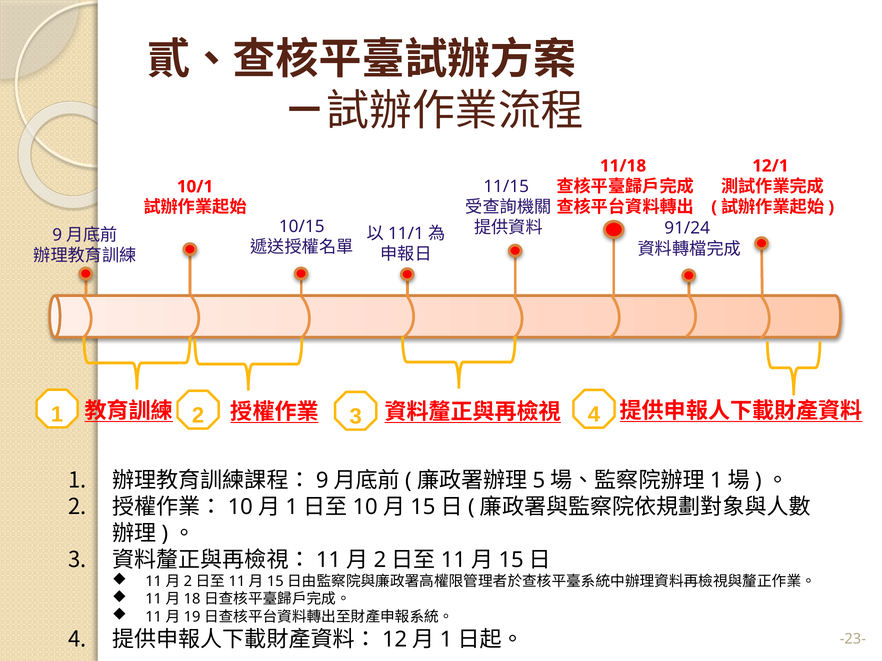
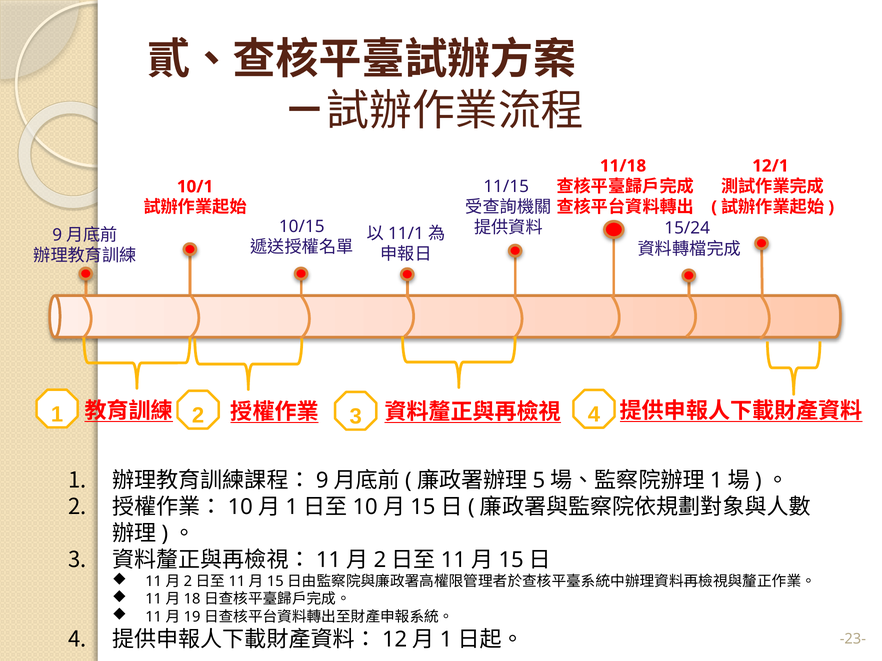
91/24: 91/24 -> 15/24
